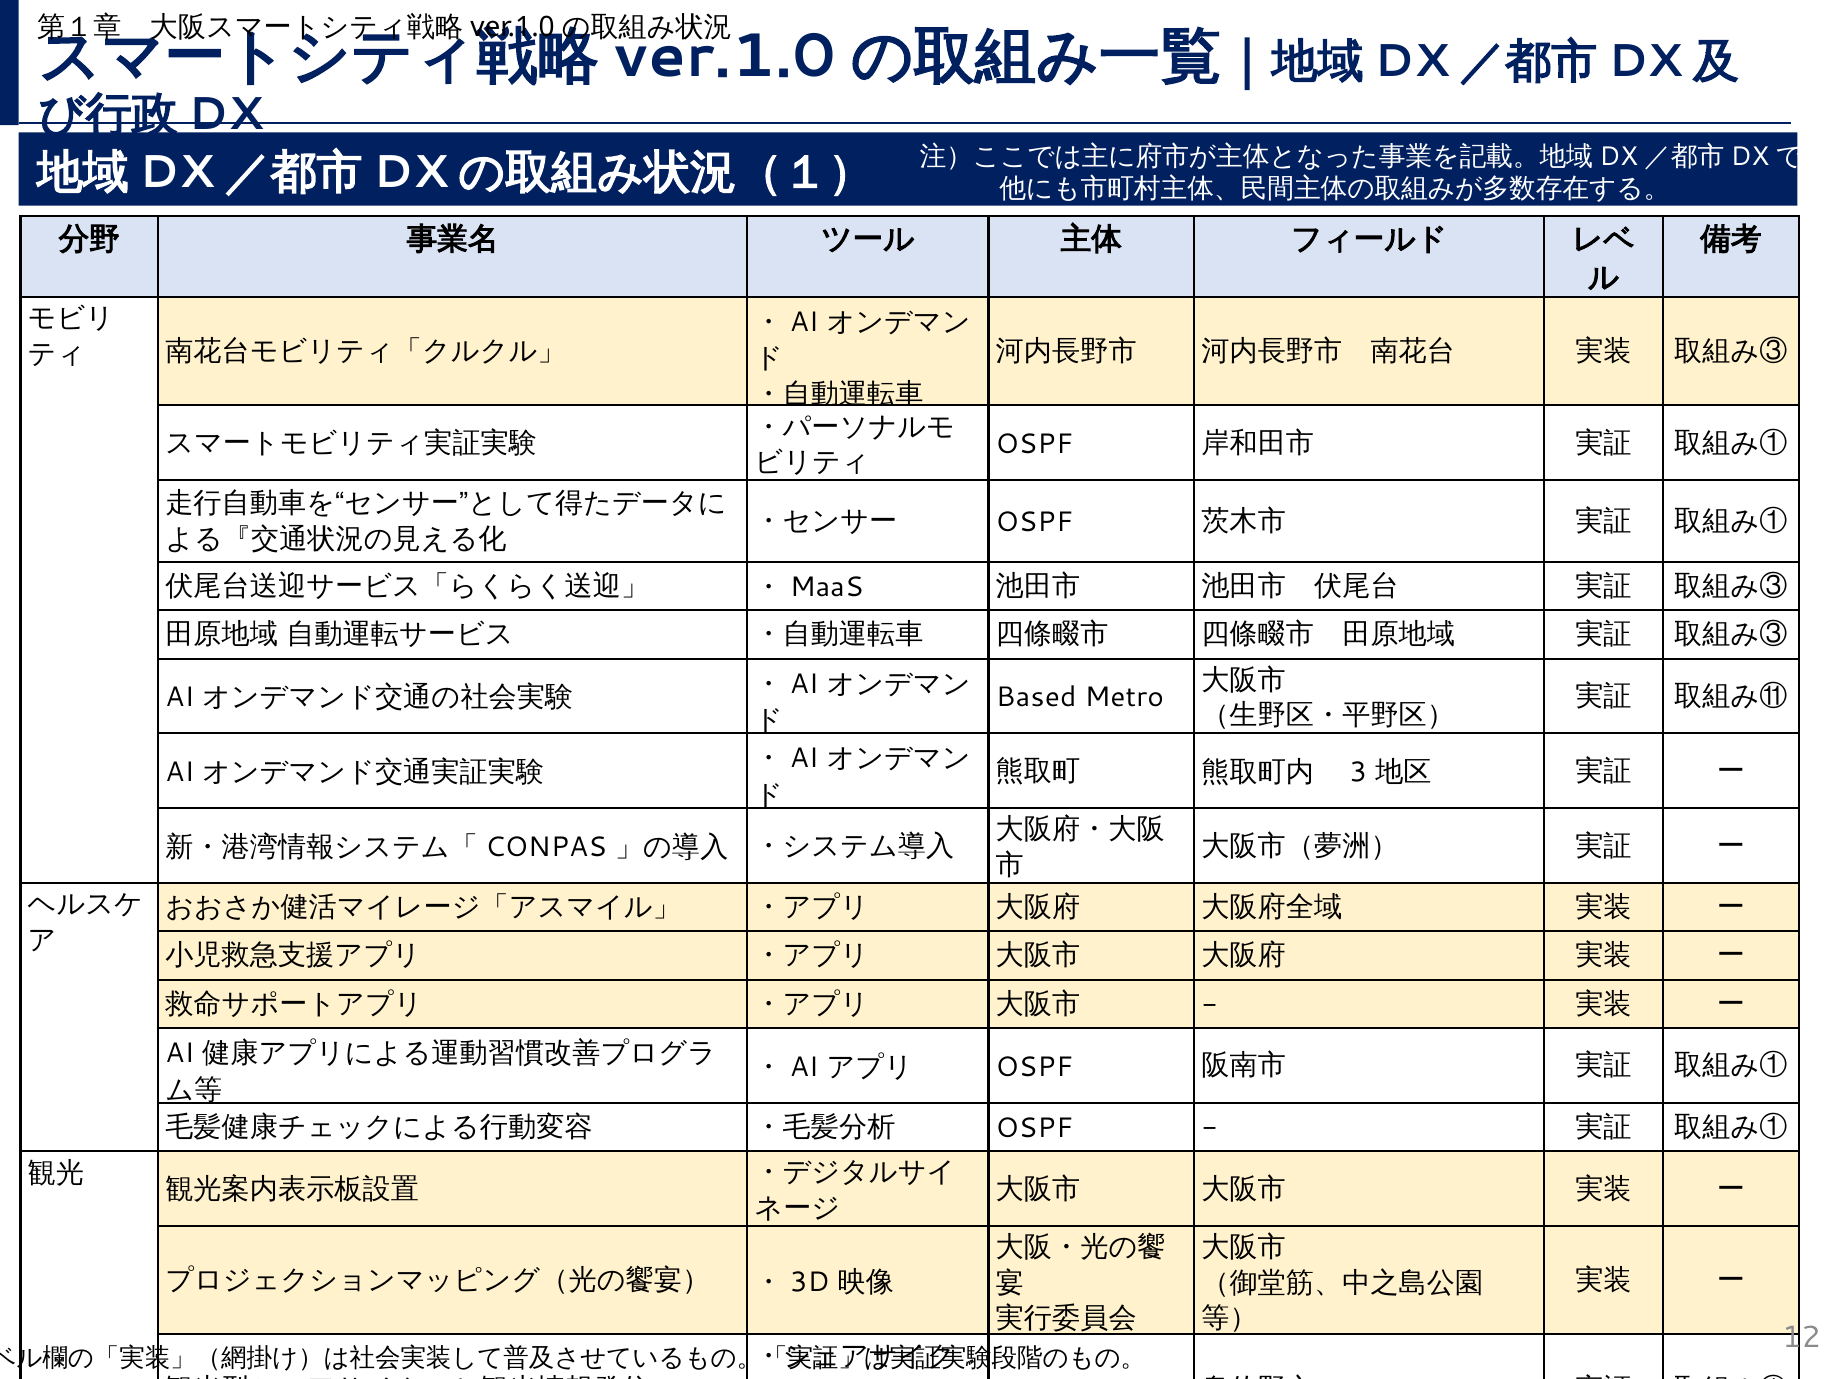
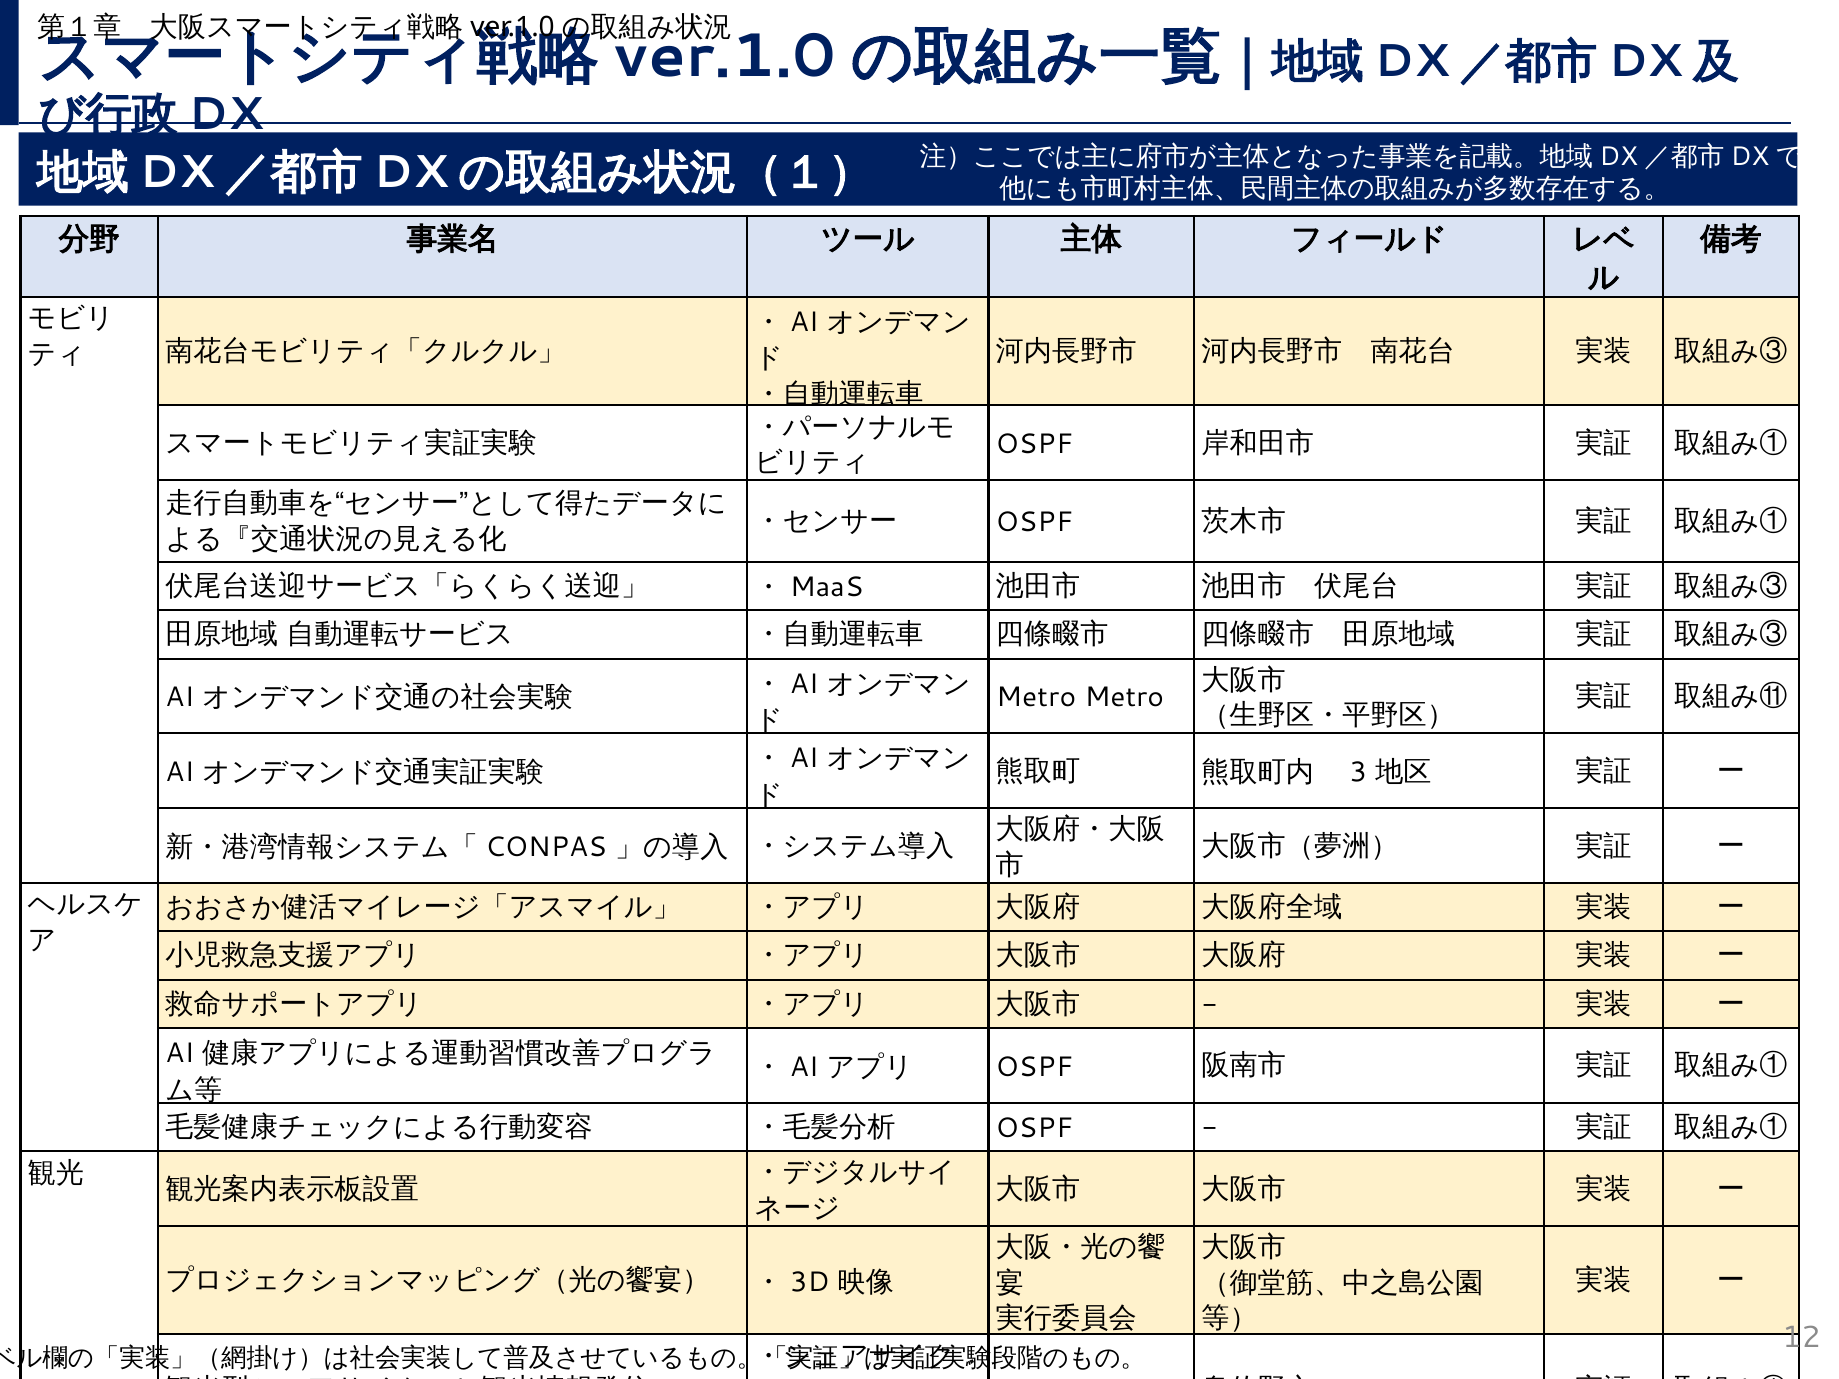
Based at (1036, 698): Based -> Metro
